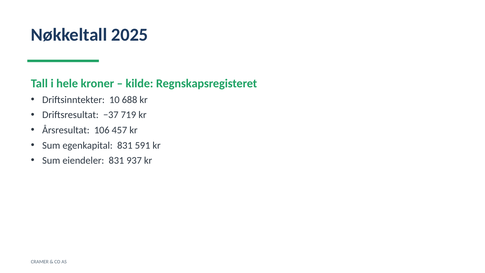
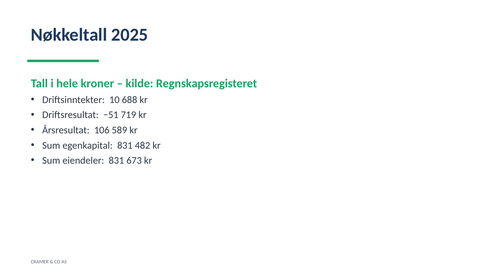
−37: −37 -> −51
457: 457 -> 589
591: 591 -> 482
937: 937 -> 673
